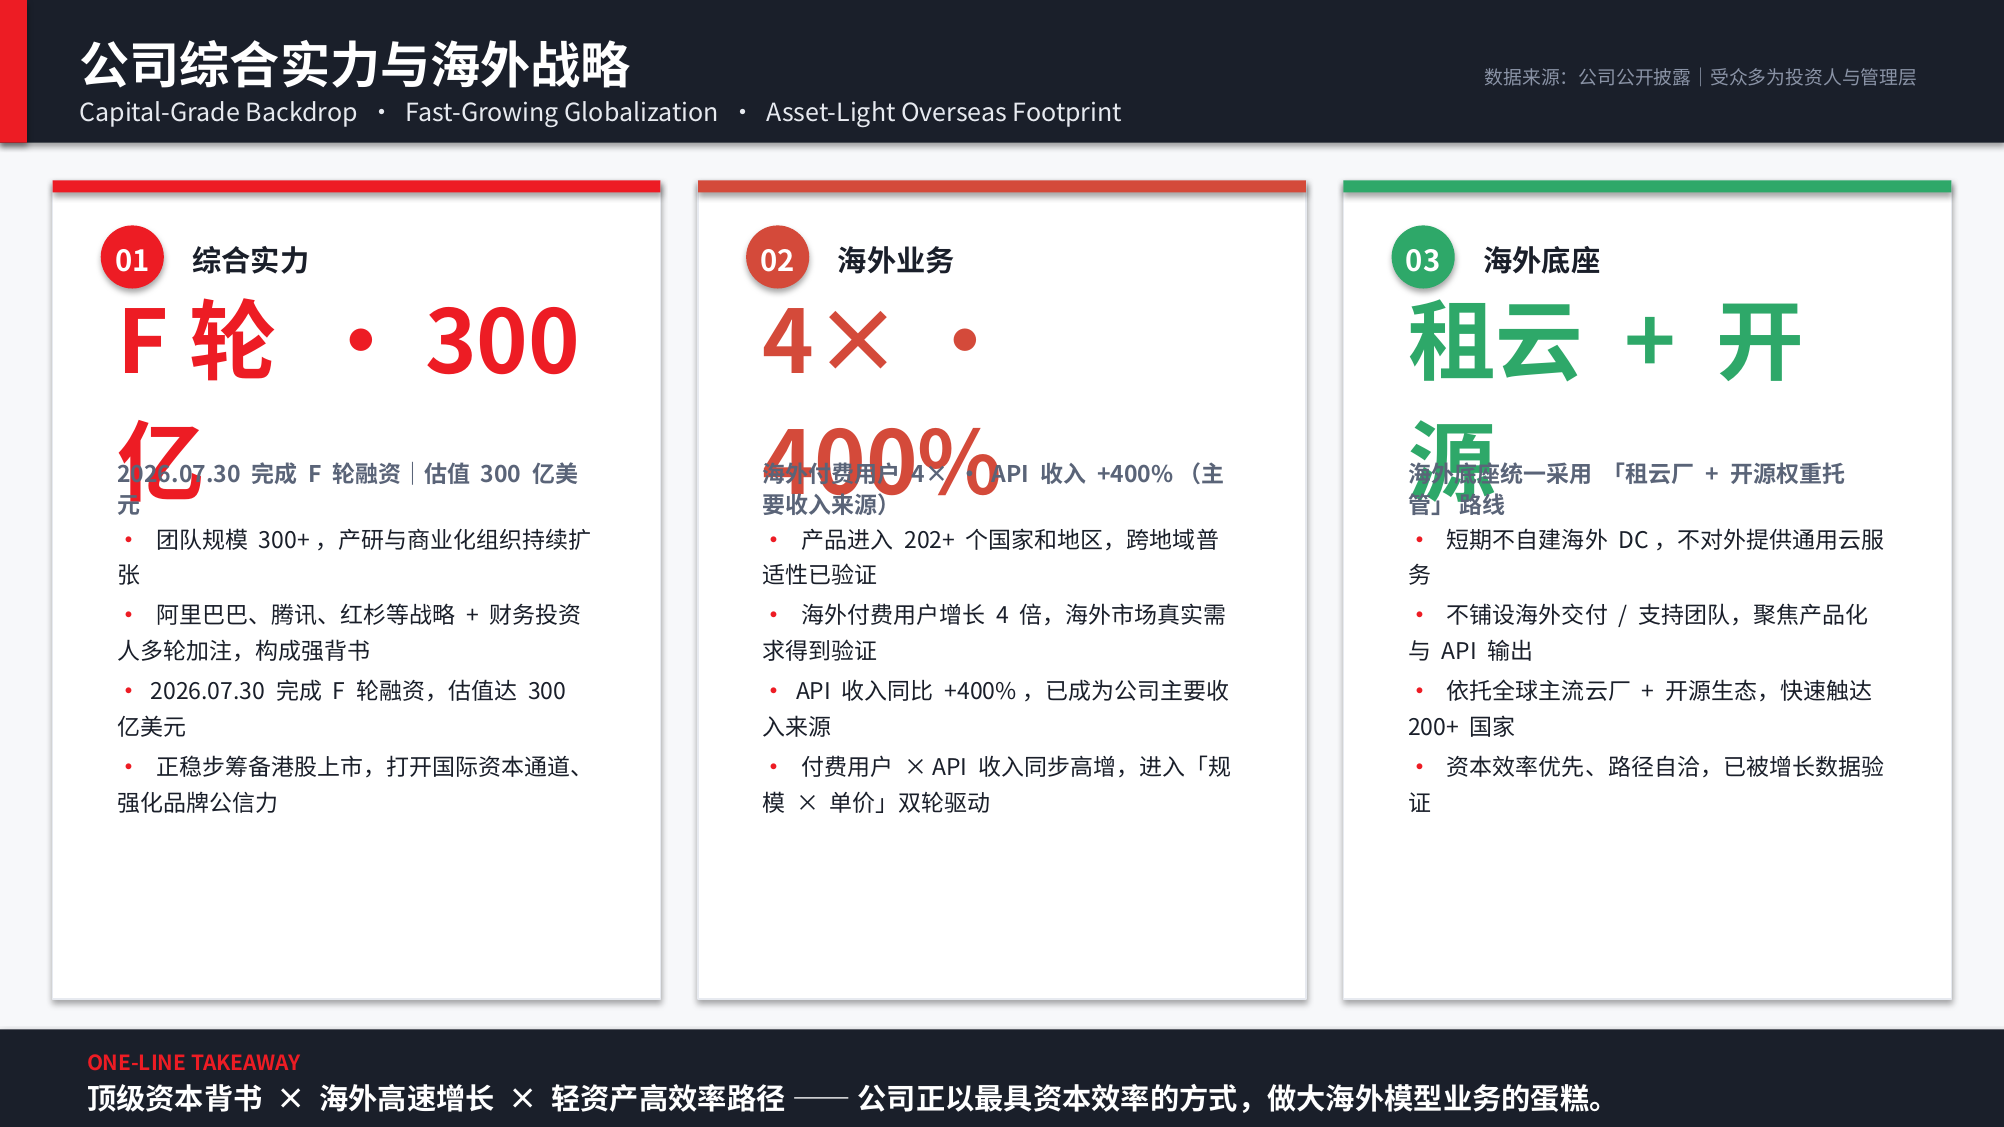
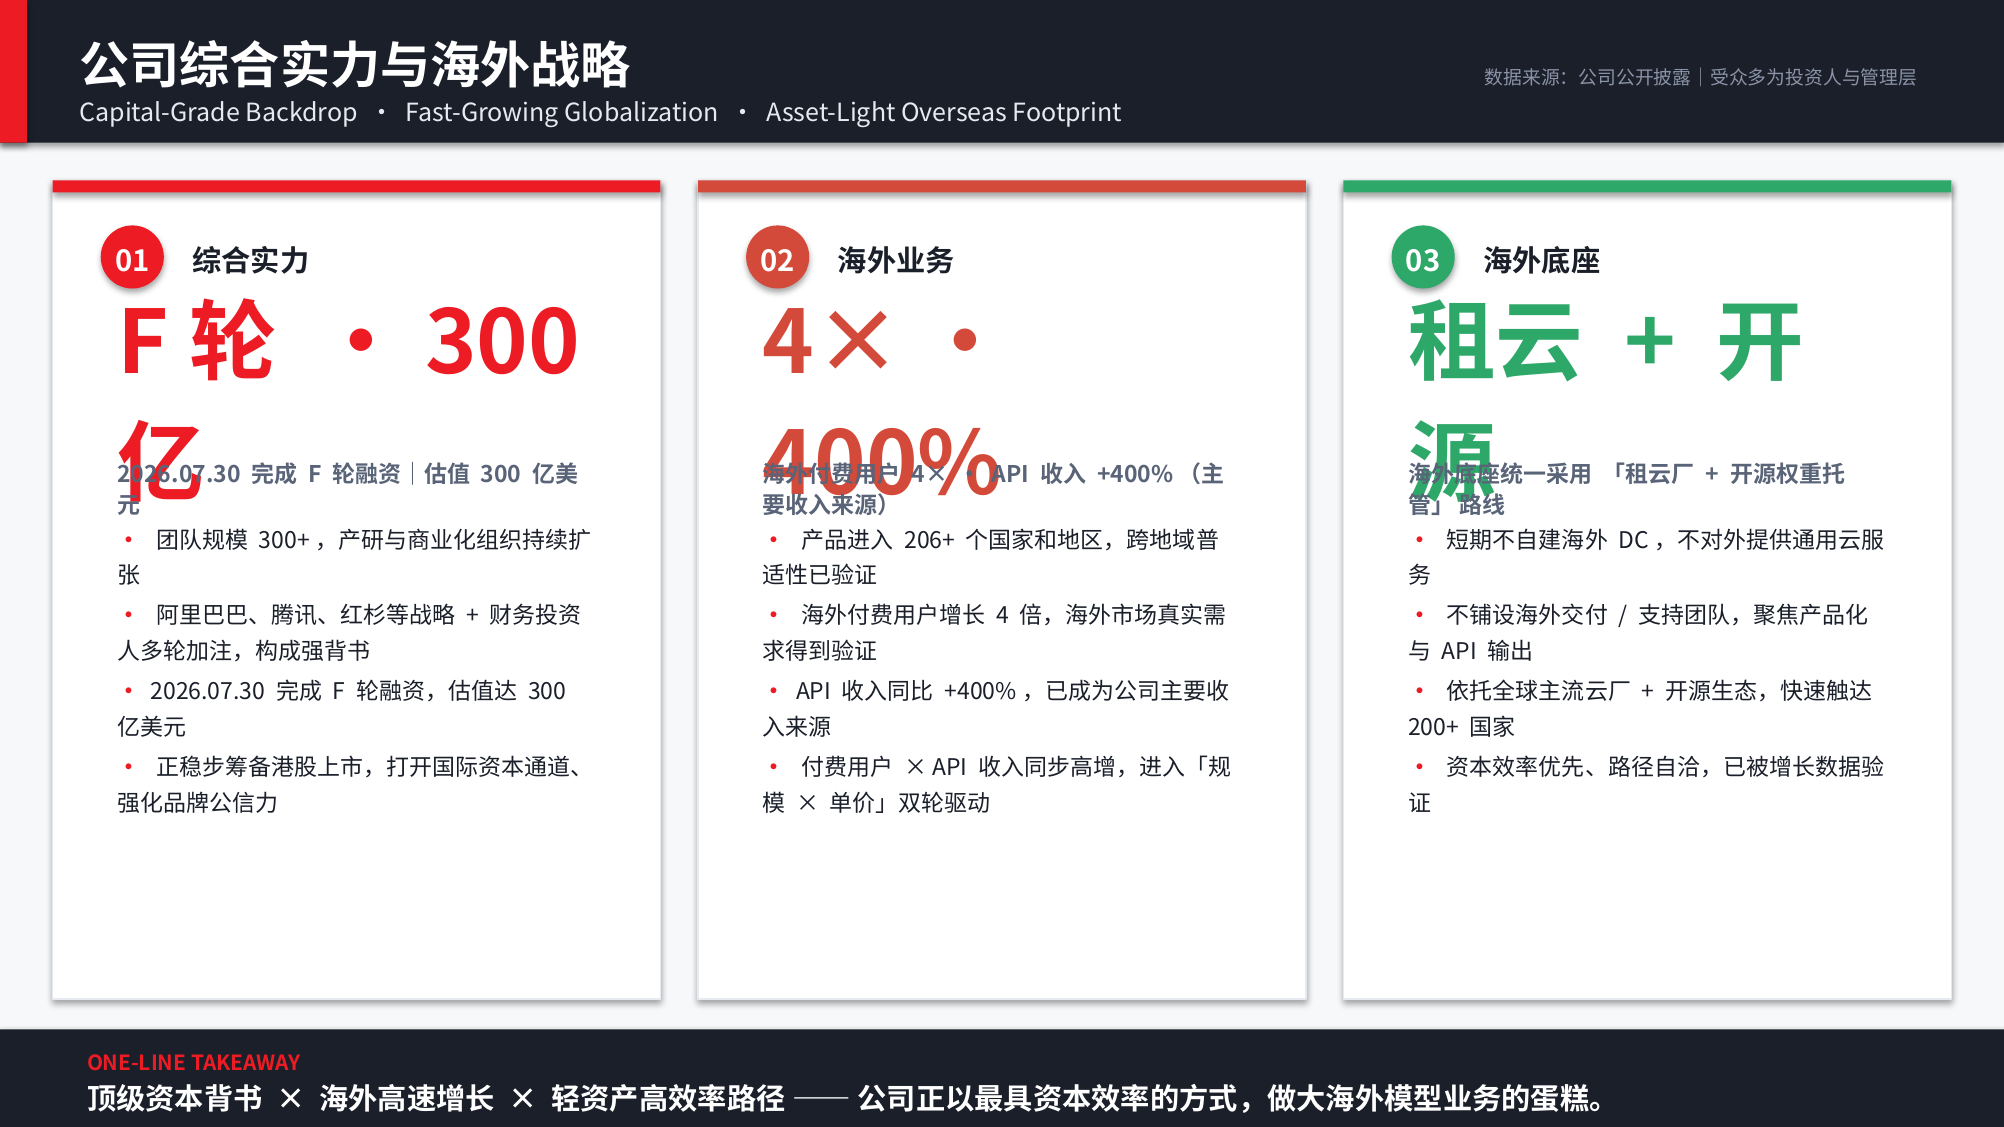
202+: 202+ -> 206+
